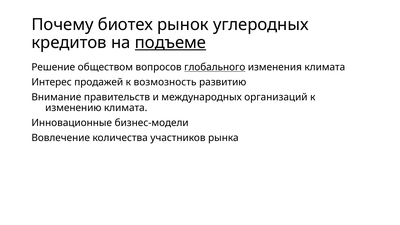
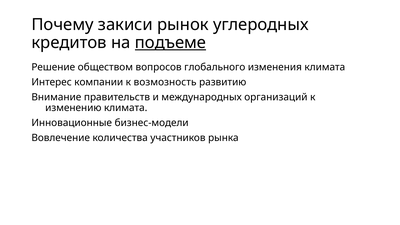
биотех: биотех -> закиси
глобального underline: present -> none
продажей: продажей -> компании
